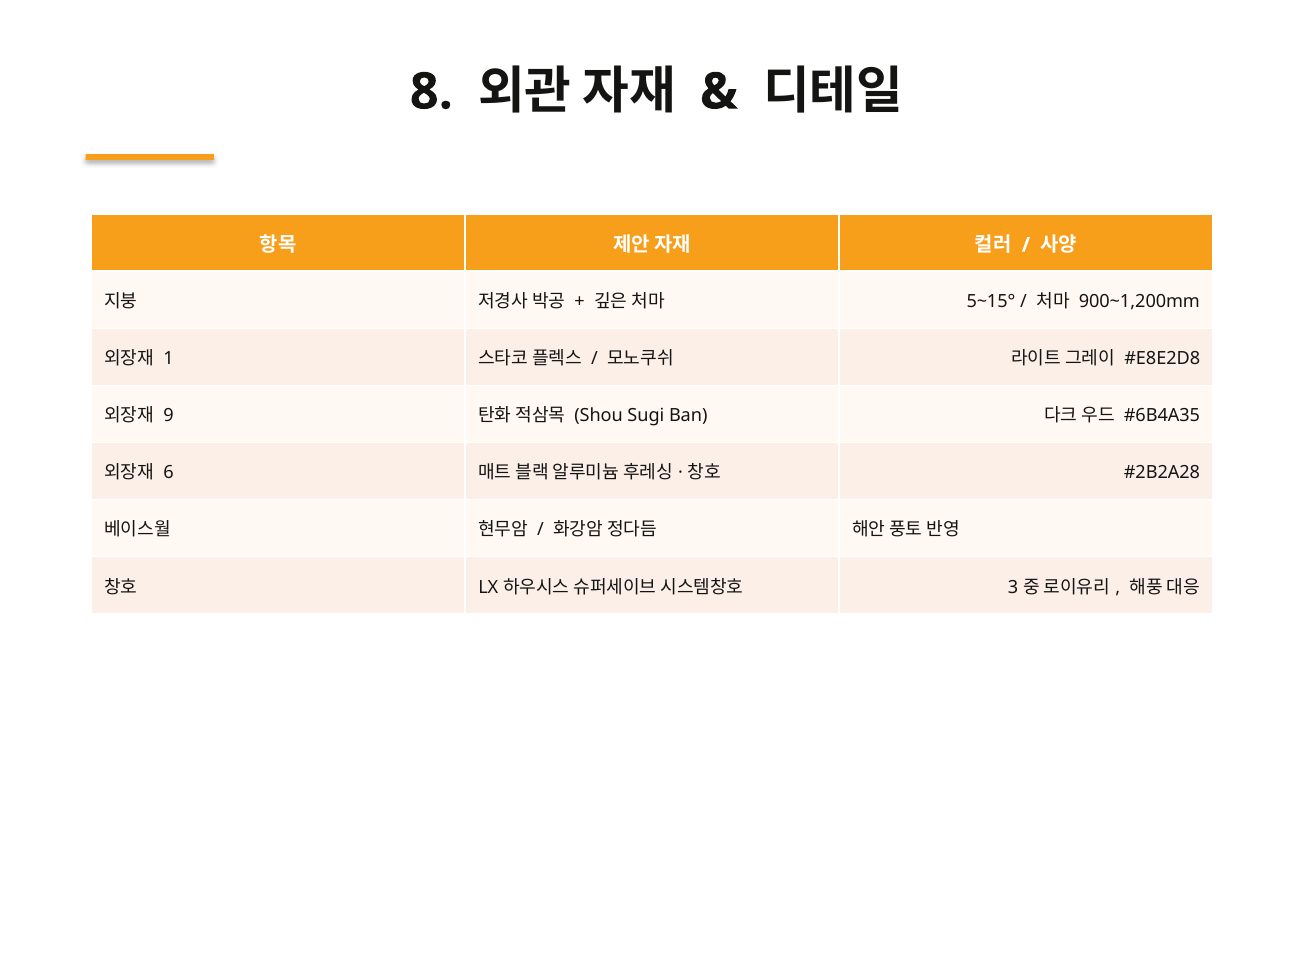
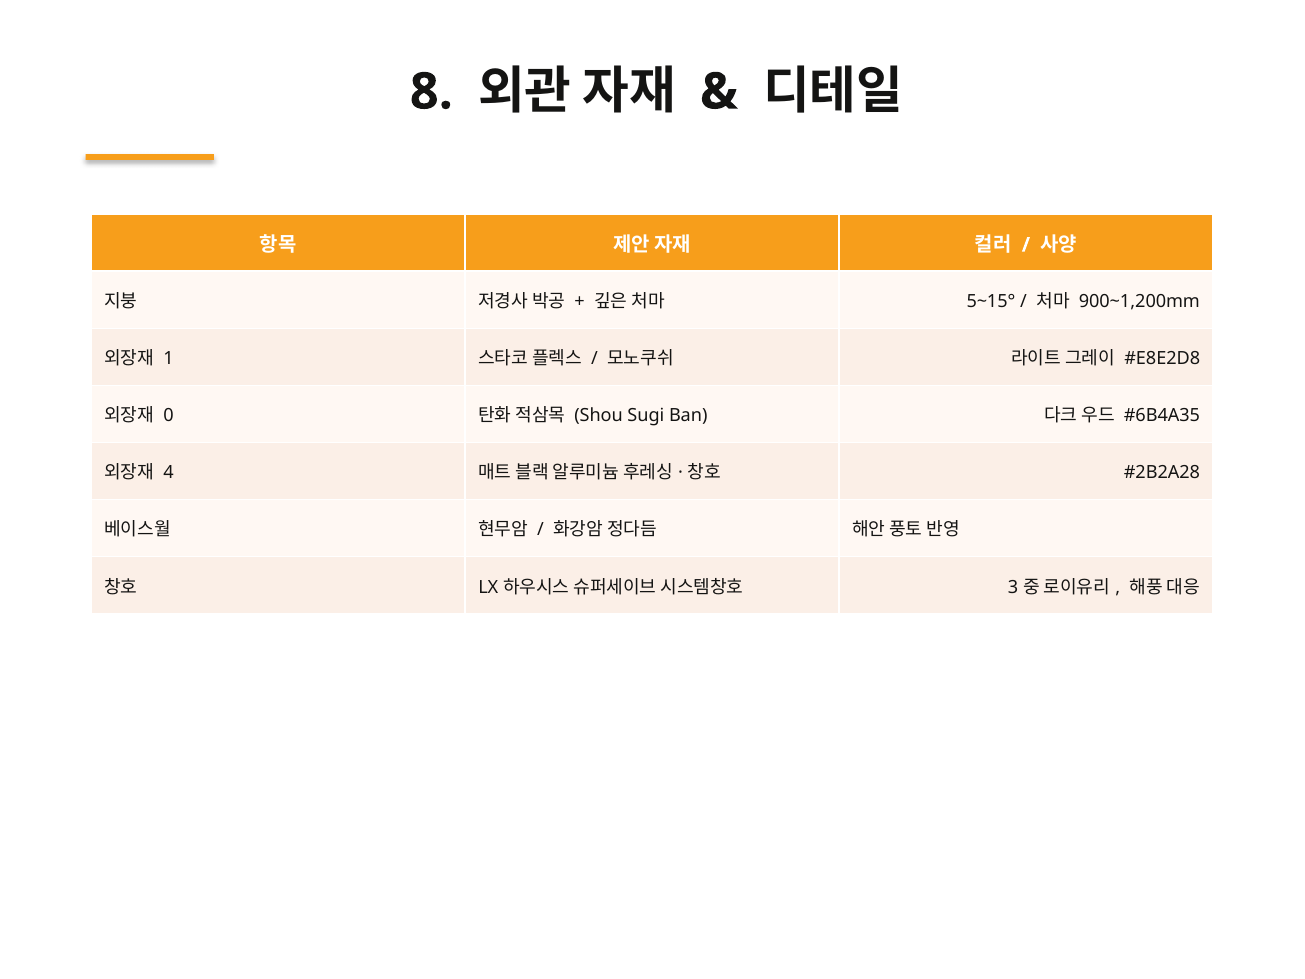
9: 9 -> 0
6: 6 -> 4
